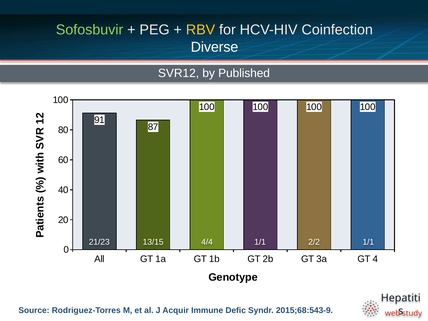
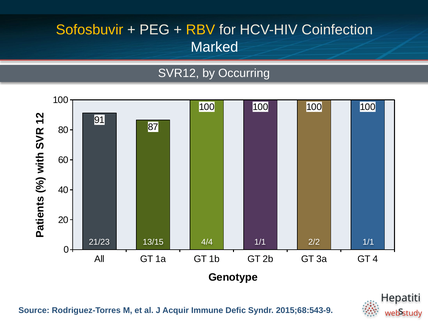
Sofosbuvir colour: light green -> yellow
Diverse: Diverse -> Marked
Published: Published -> Occurring
